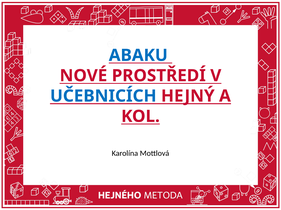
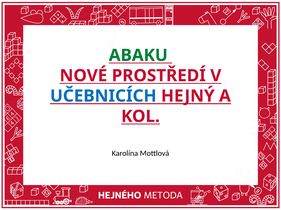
ABAKU colour: blue -> green
